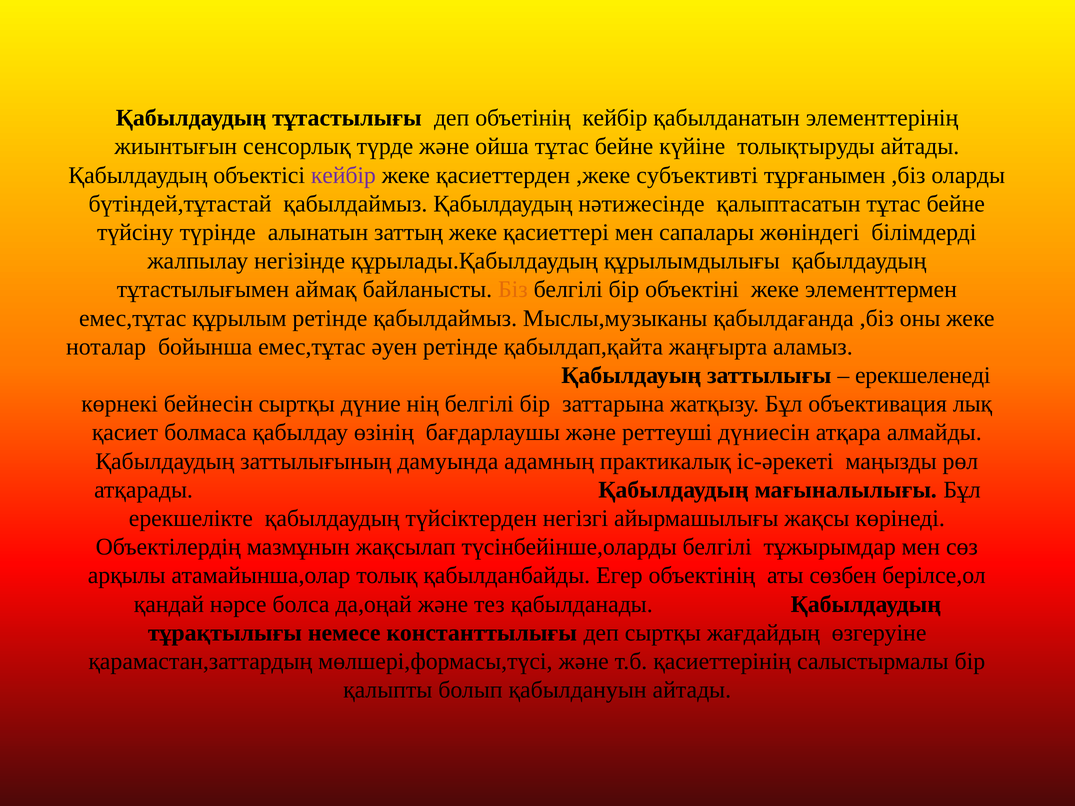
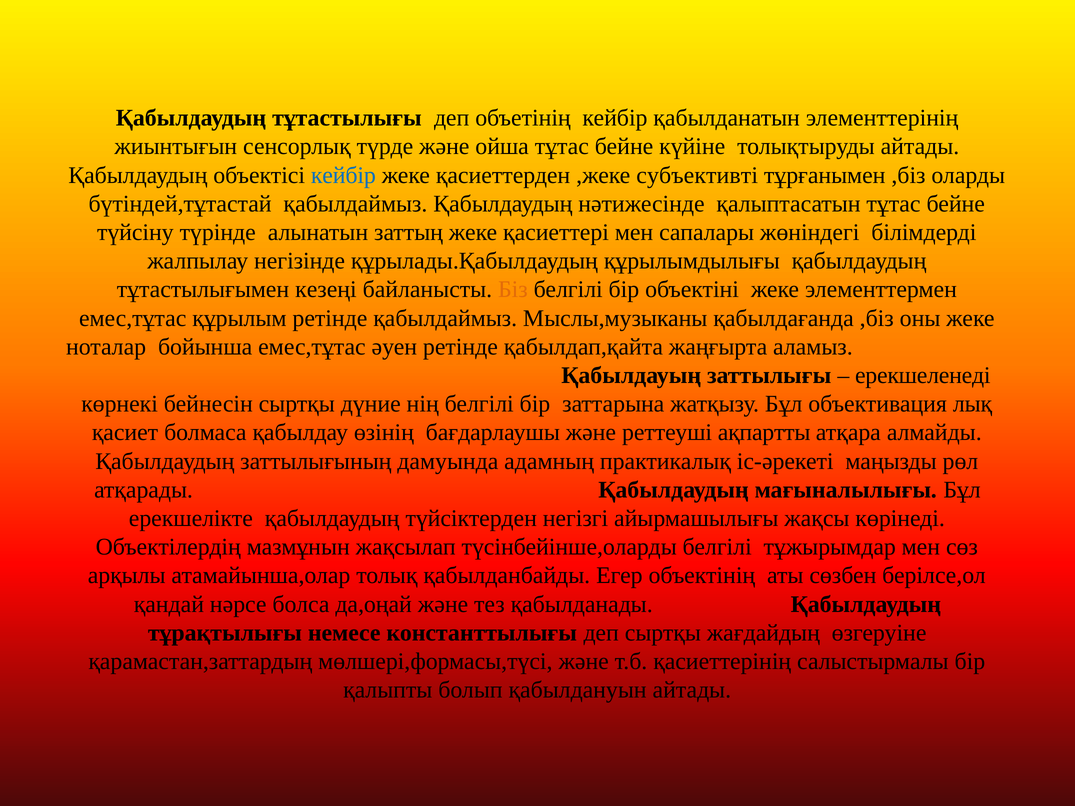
кейбір at (343, 175) colour: purple -> blue
аймақ: аймақ -> кезеңі
дүниесін: дүниесін -> ақпартты
